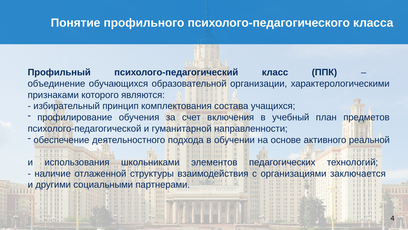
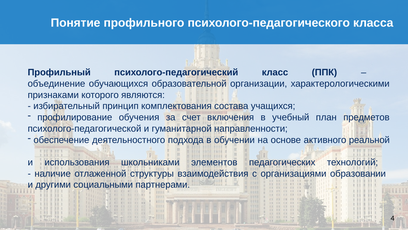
заключается: заключается -> образовании
